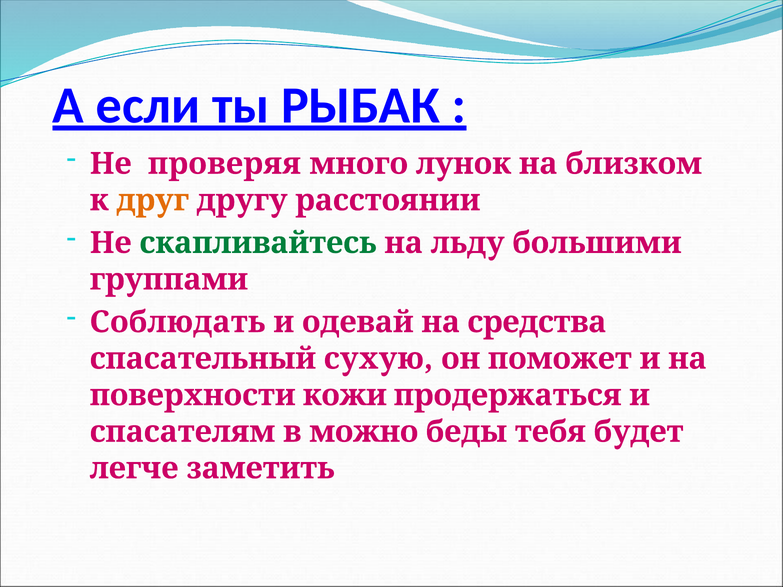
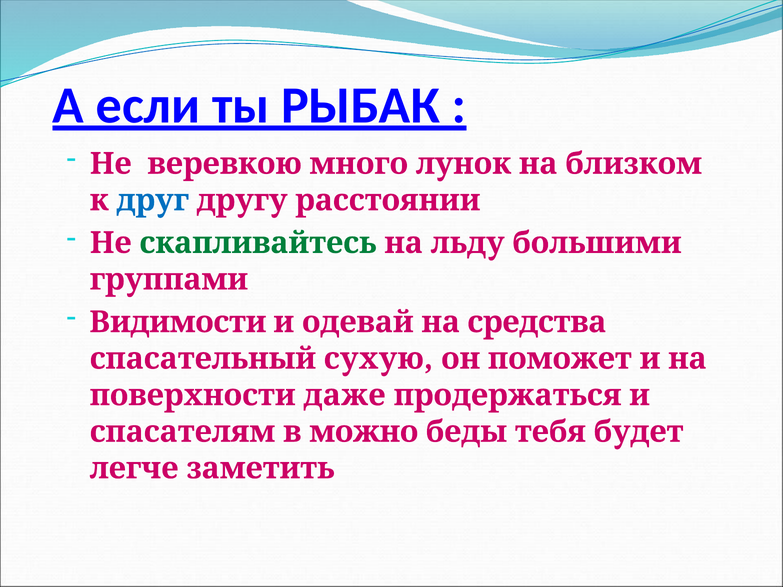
проверяя: проверяя -> веревкою
друг colour: orange -> blue
Соблюдать: Соблюдать -> Видимости
кожи: кожи -> даже
